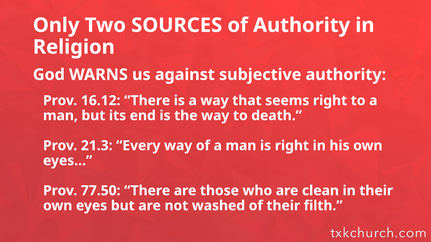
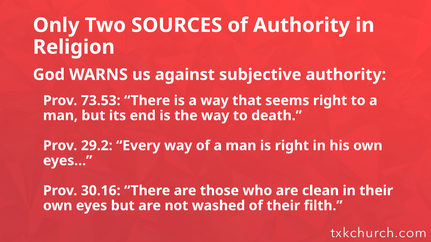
16.12: 16.12 -> 73.53
21.3: 21.3 -> 29.2
77.50: 77.50 -> 30.16
